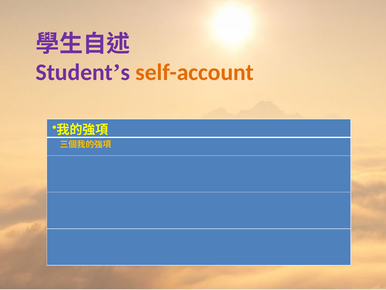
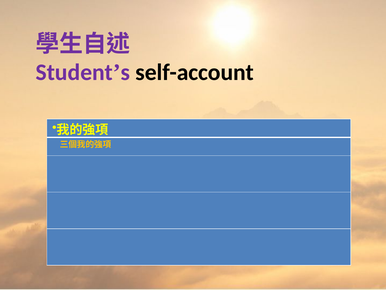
self-account colour: orange -> black
